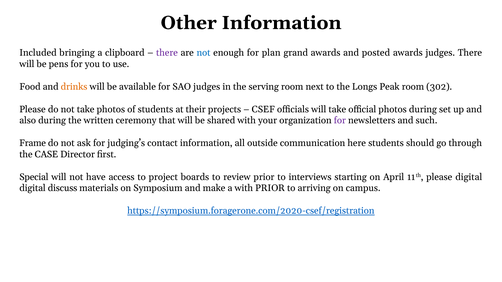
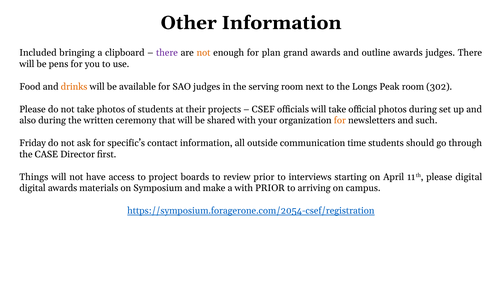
not at (204, 53) colour: blue -> orange
posted: posted -> outline
for at (340, 121) colour: purple -> orange
Frame: Frame -> Friday
judging’s: judging’s -> specific’s
here: here -> time
Special: Special -> Things
digital discuss: discuss -> awards
https://symposium.foragerone.com/2020-csef/registration: https://symposium.foragerone.com/2020-csef/registration -> https://symposium.foragerone.com/2054-csef/registration
